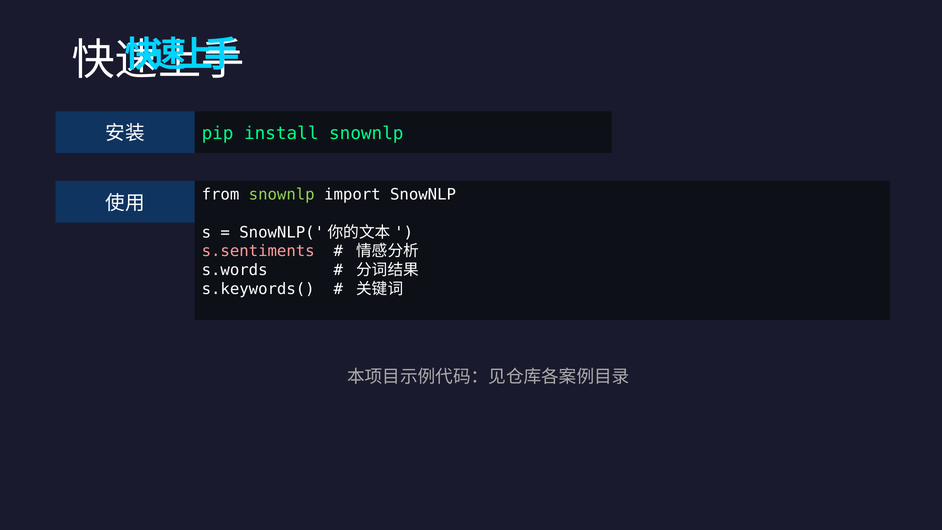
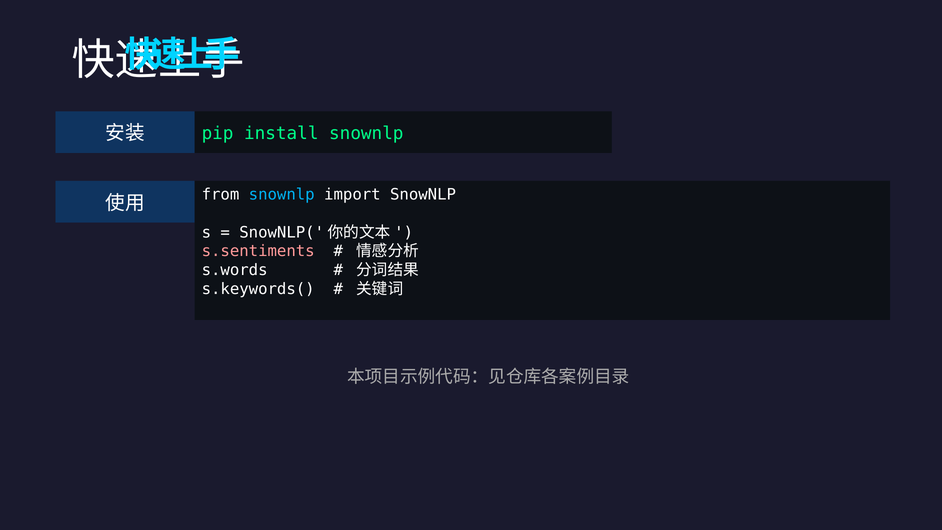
snownlp at (282, 195) colour: light green -> light blue
